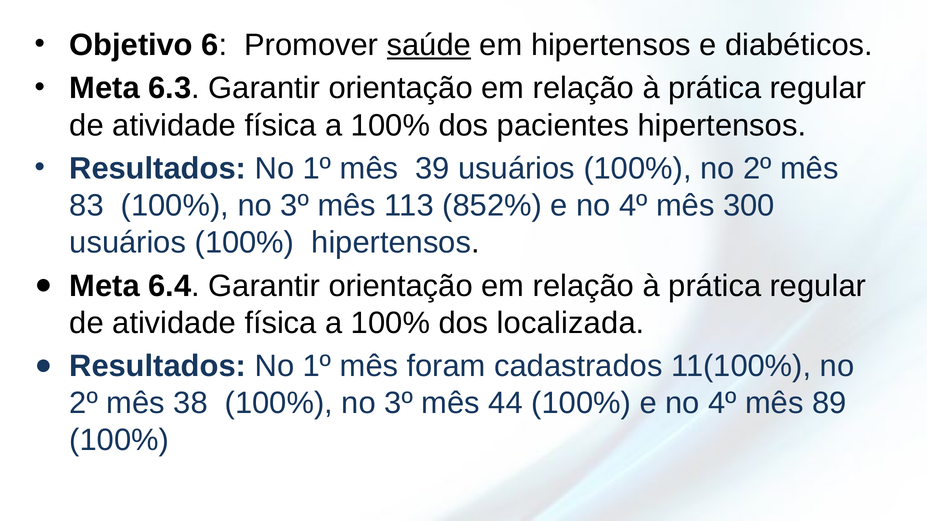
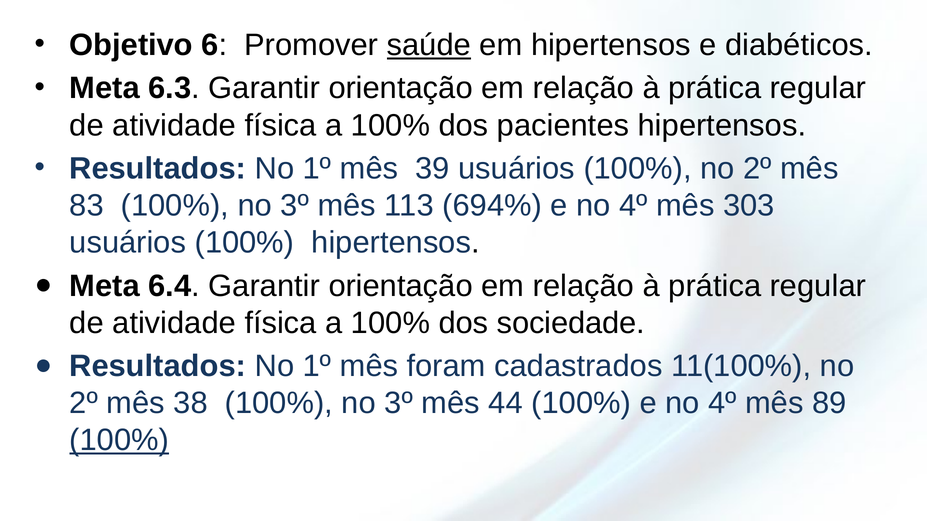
852%: 852% -> 694%
300: 300 -> 303
localizada: localizada -> sociedade
100% at (119, 441) underline: none -> present
